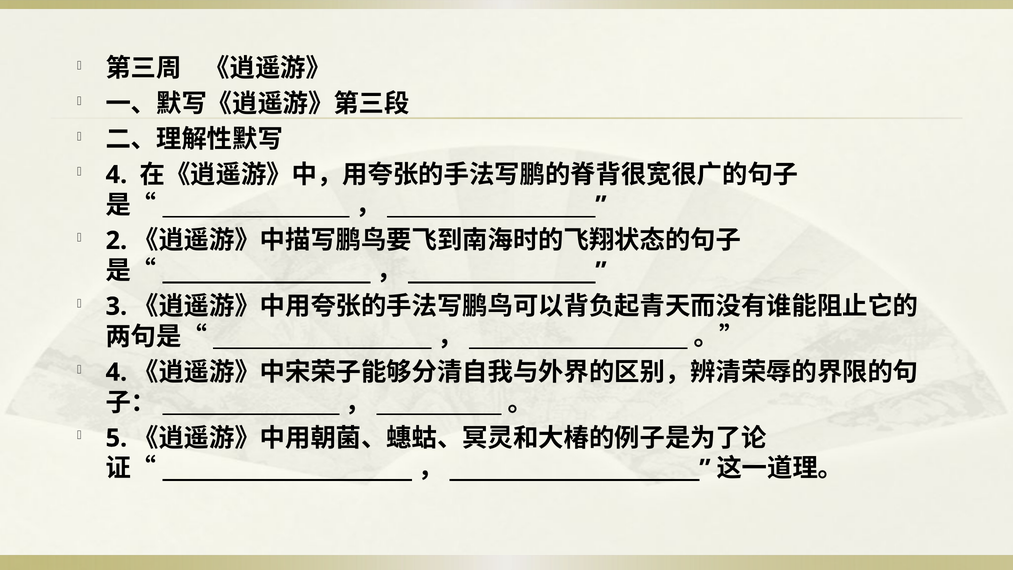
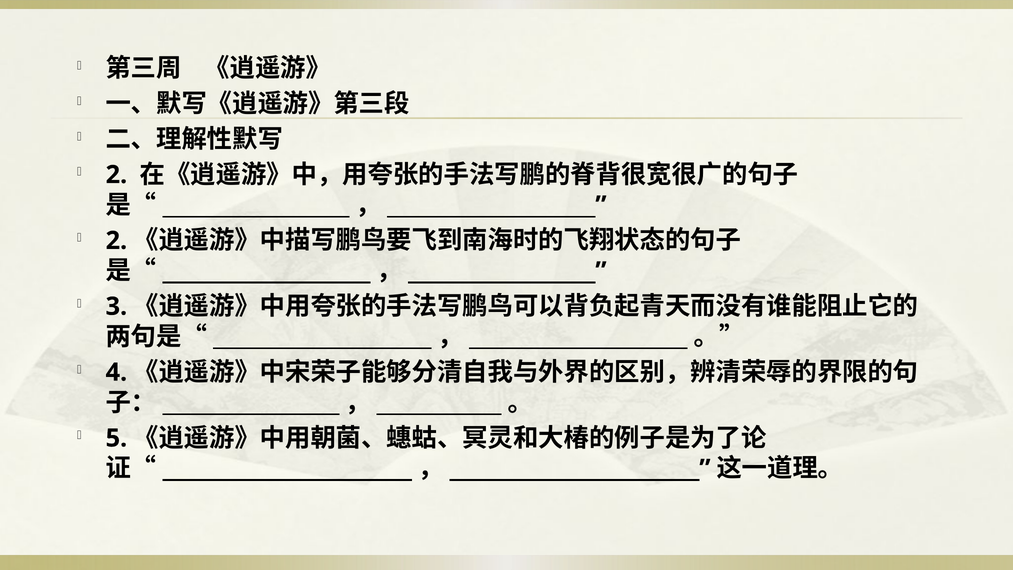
4 at (116, 175): 4 -> 2
